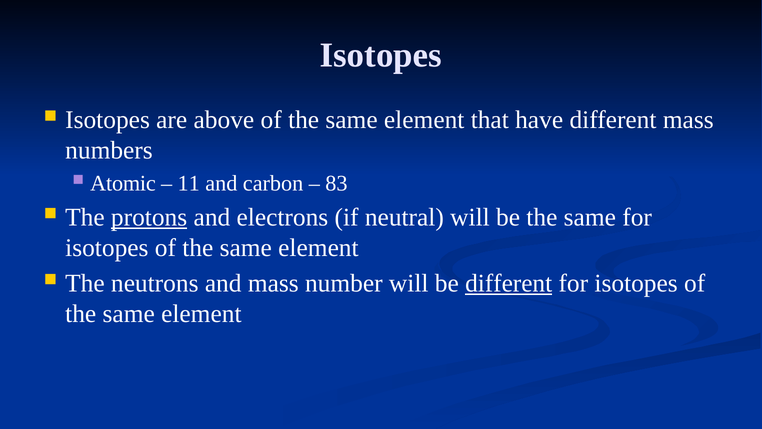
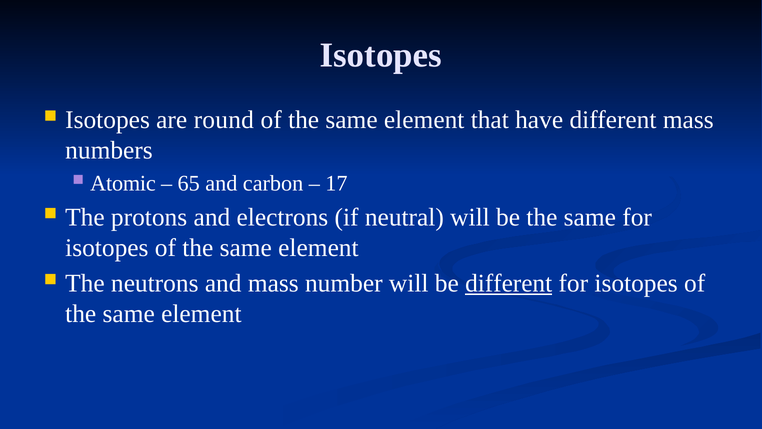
above: above -> round
11: 11 -> 65
83: 83 -> 17
protons underline: present -> none
